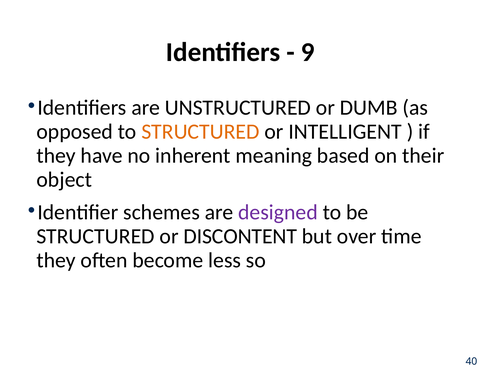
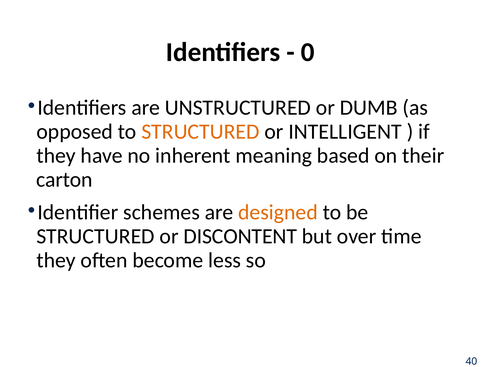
9: 9 -> 0
object: object -> carton
designed colour: purple -> orange
